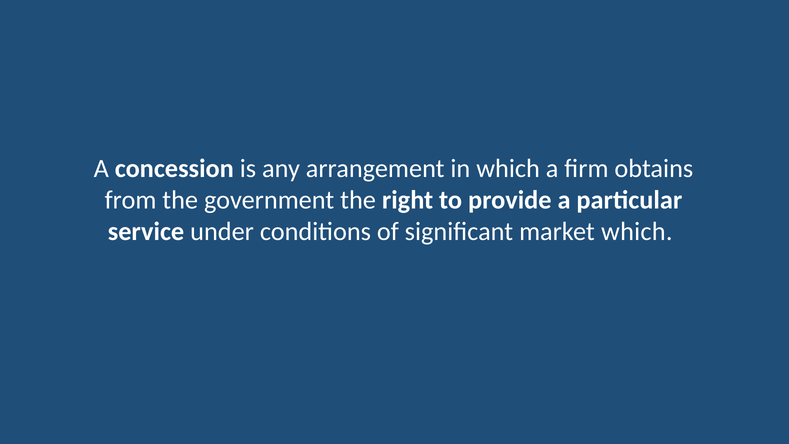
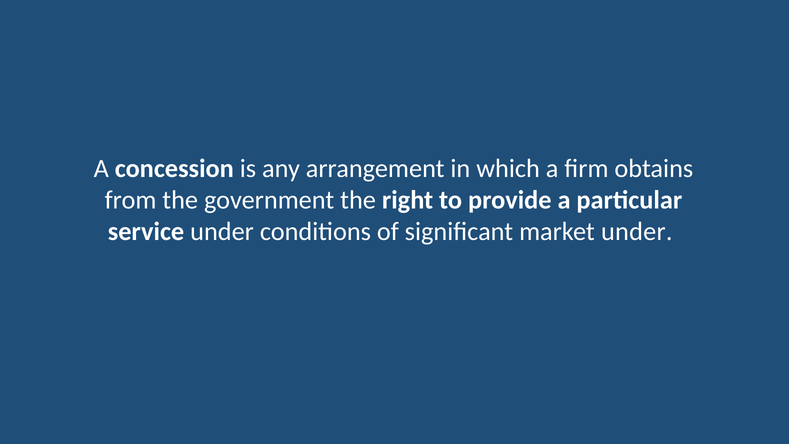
market which: which -> under
